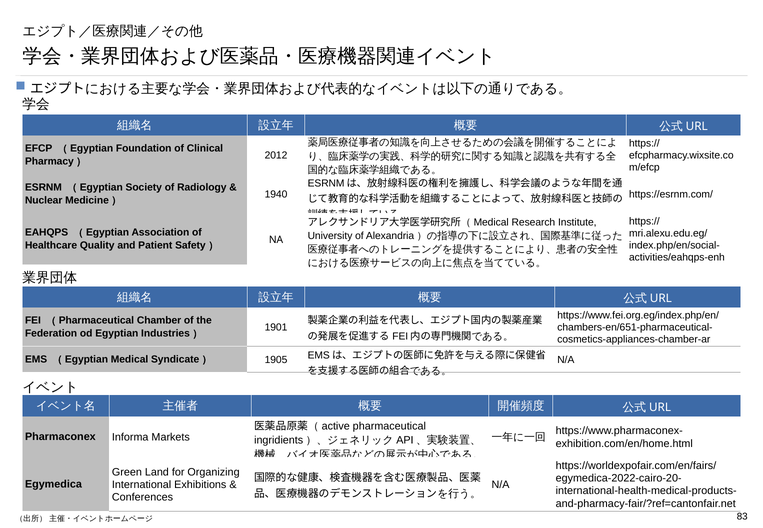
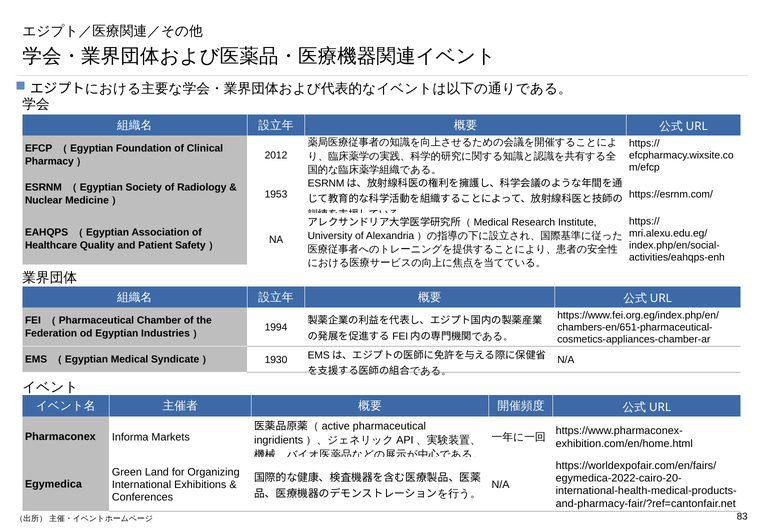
1940: 1940 -> 1953
1901: 1901 -> 1994
1905: 1905 -> 1930
